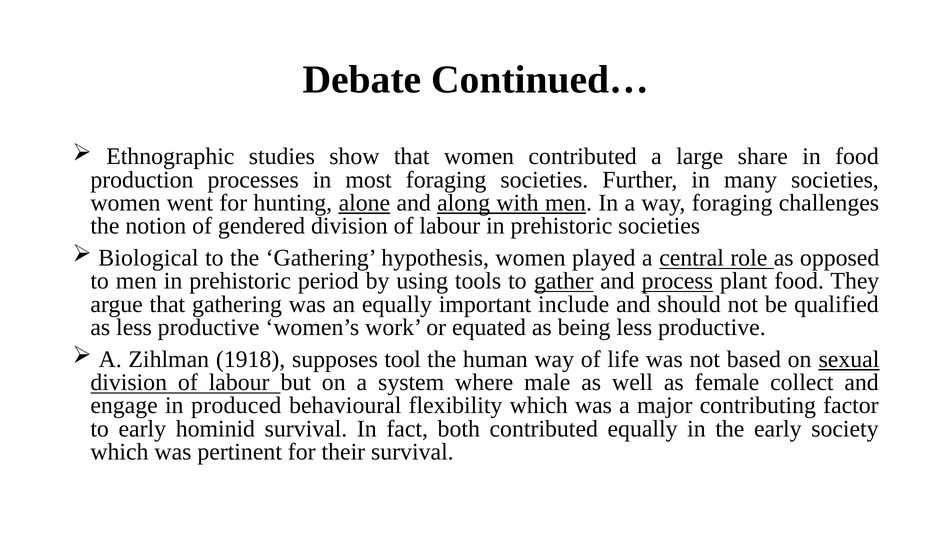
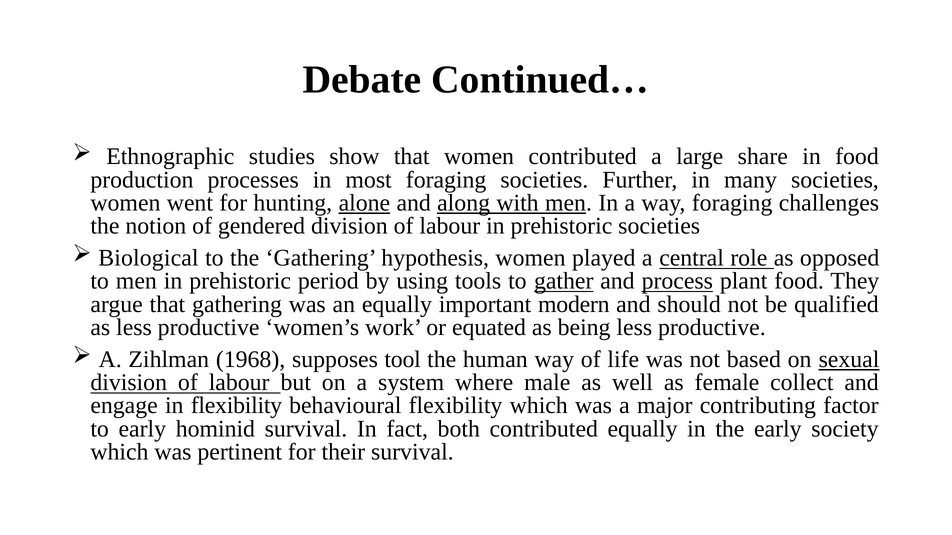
include: include -> modern
1918: 1918 -> 1968
in produced: produced -> flexibility
